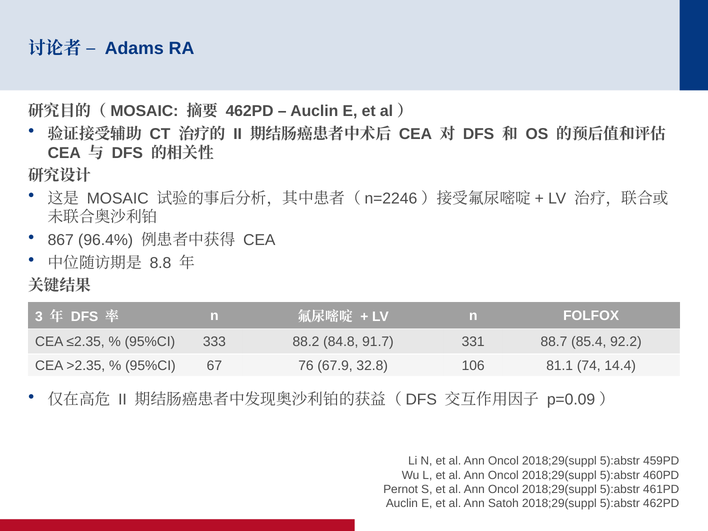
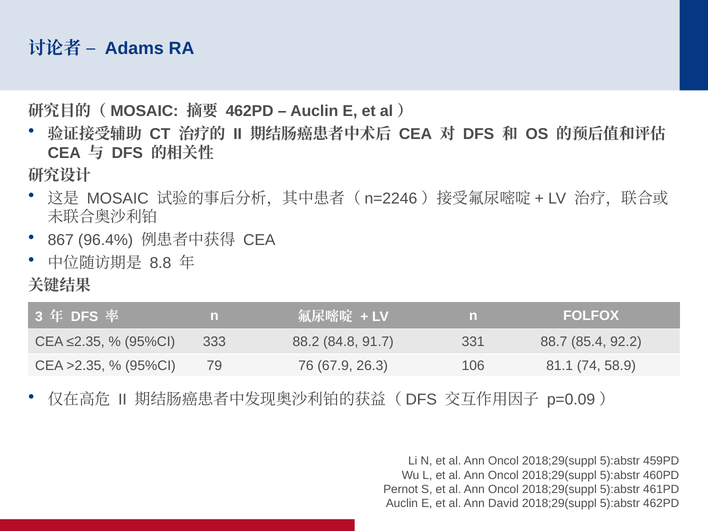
67: 67 -> 79
32.8: 32.8 -> 26.3
14.4: 14.4 -> 58.9
Satoh: Satoh -> David
